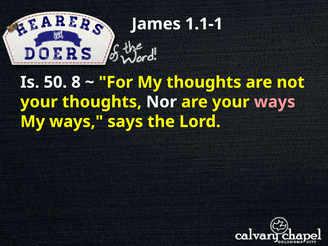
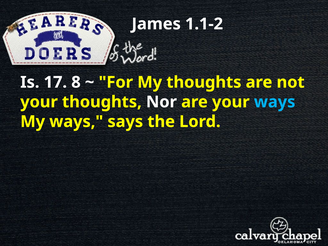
1.1-1: 1.1-1 -> 1.1-2
50: 50 -> 17
ways at (275, 102) colour: pink -> light blue
